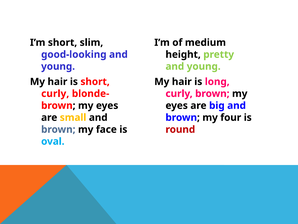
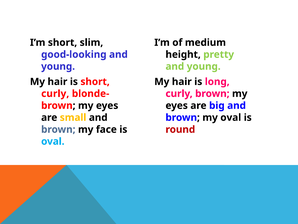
my four: four -> oval
